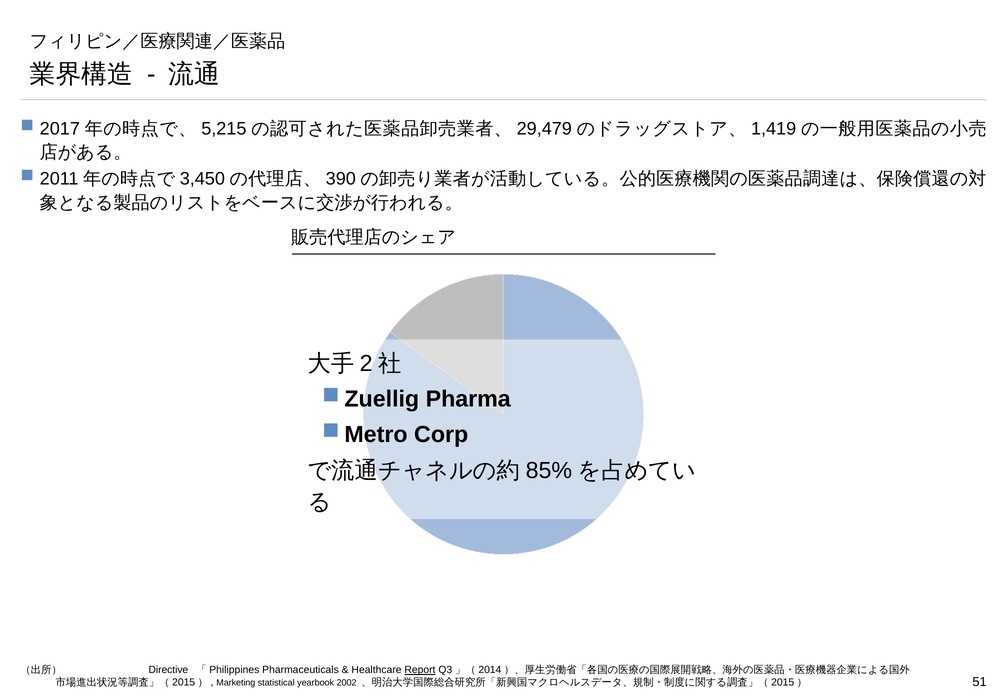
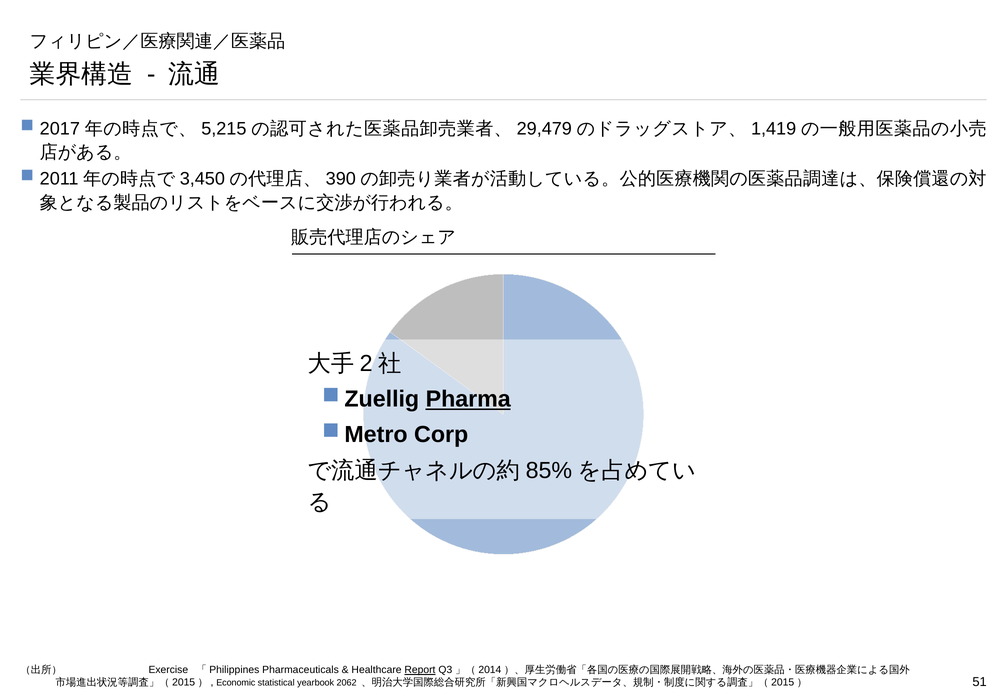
Pharma underline: none -> present
Directive: Directive -> Exercise
Marketing: Marketing -> Economic
2002: 2002 -> 2062
